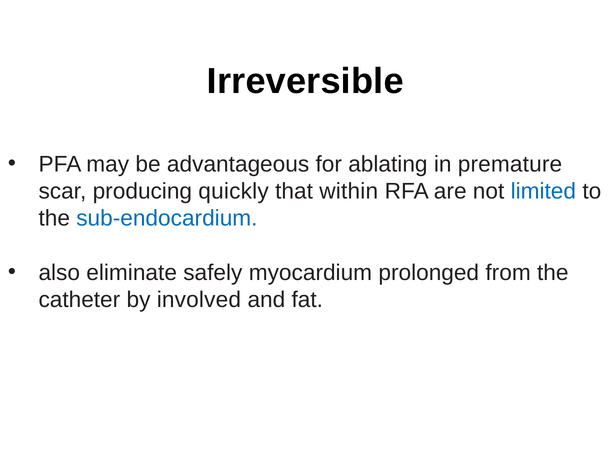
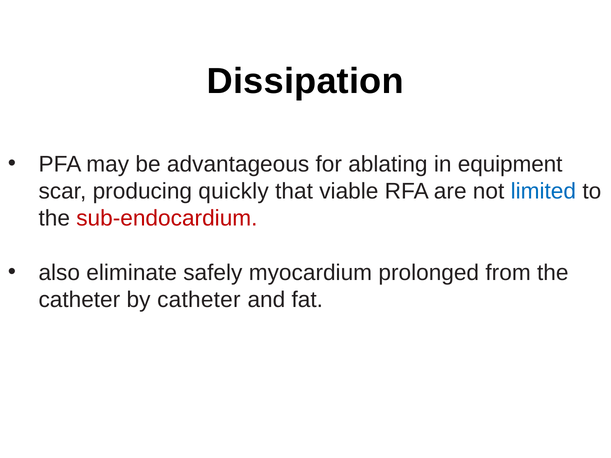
Irreversible: Irreversible -> Dissipation
premature: premature -> equipment
within: within -> viable
sub-endocardium colour: blue -> red
by involved: involved -> catheter
